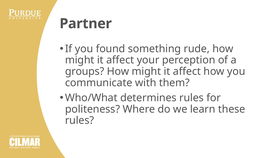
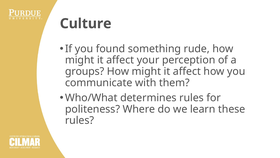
Partner: Partner -> Culture
